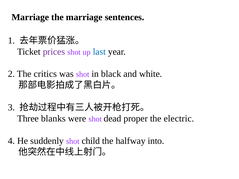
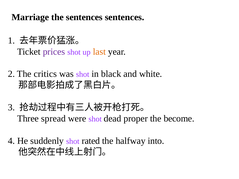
the marriage: marriage -> sentences
last colour: blue -> orange
blanks: blanks -> spread
electric: electric -> become
child: child -> rated
